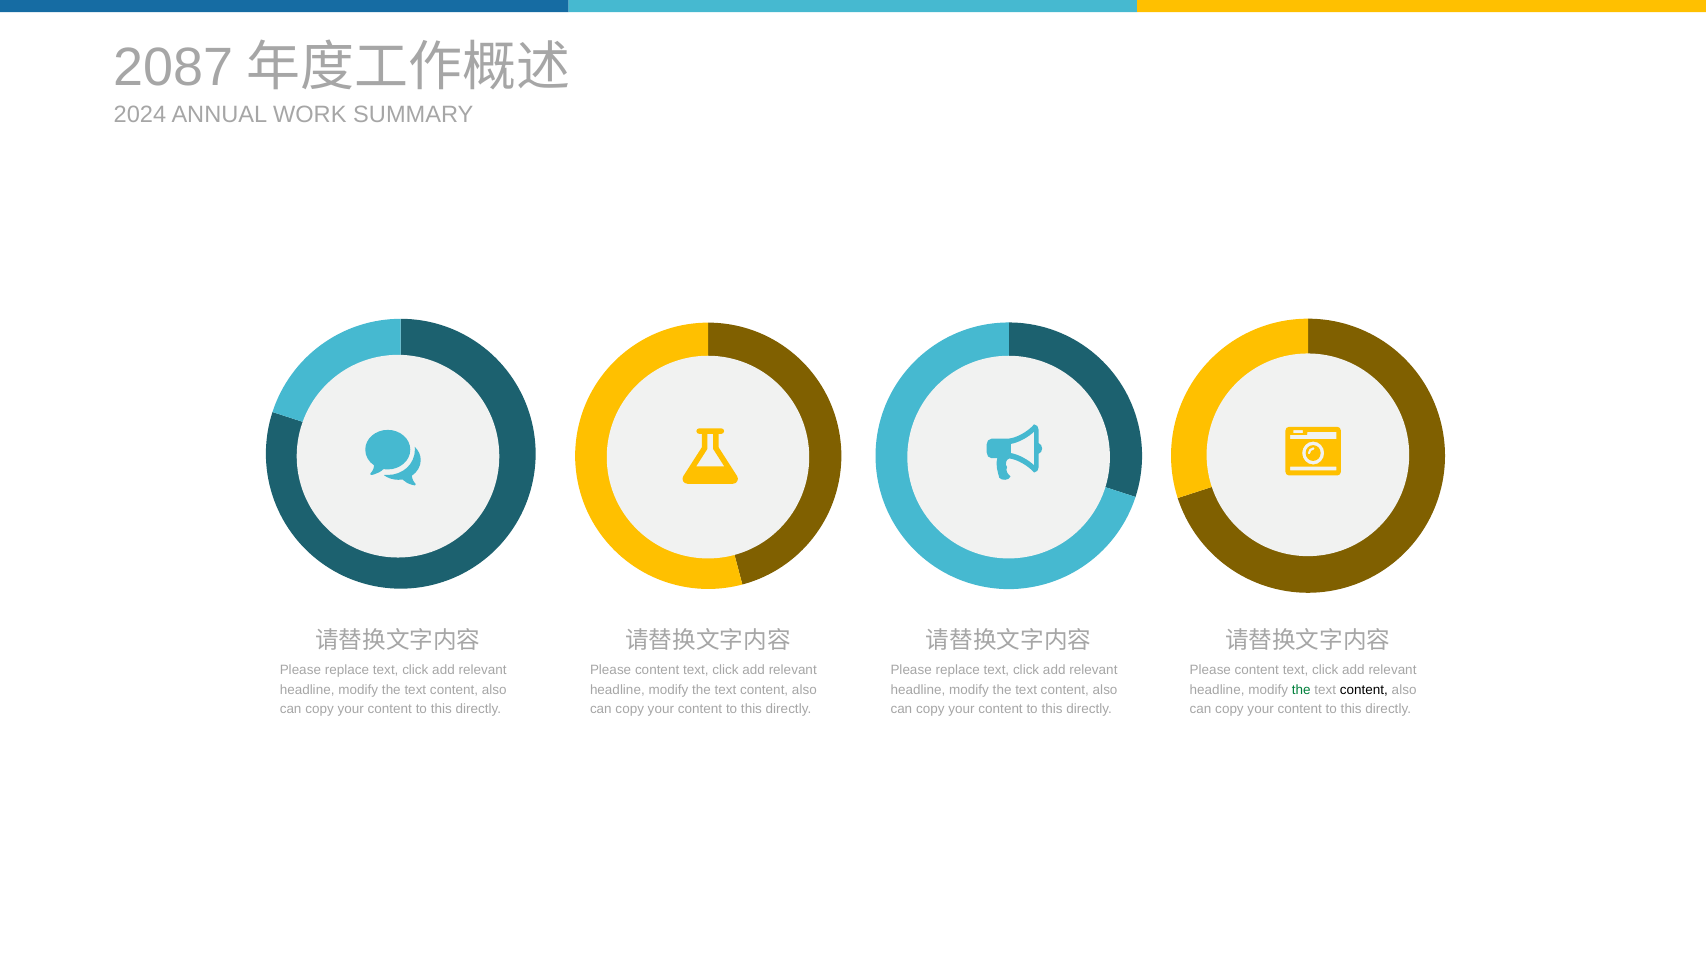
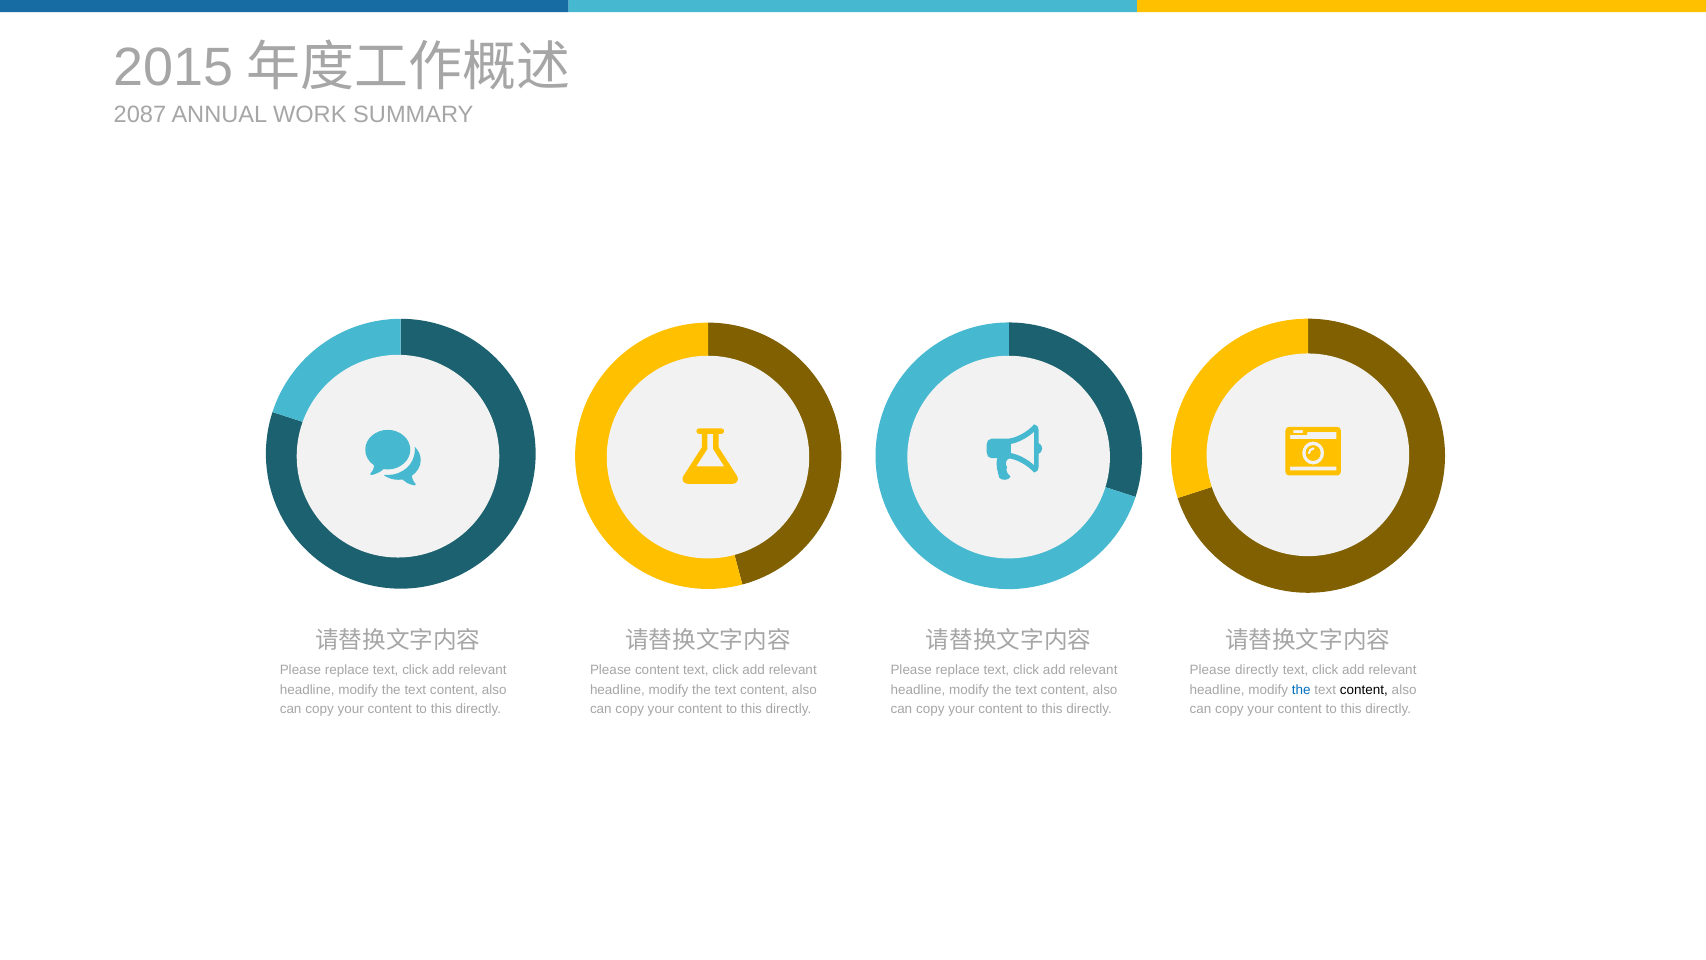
2087: 2087 -> 2015
2024: 2024 -> 2087
content at (1257, 670): content -> directly
the at (1301, 689) colour: green -> blue
